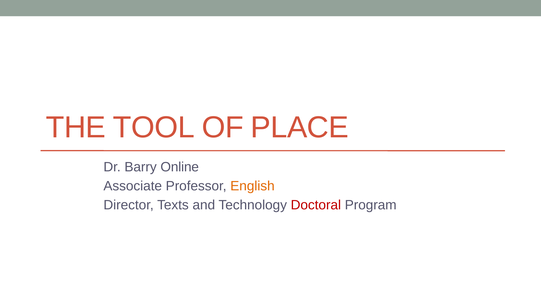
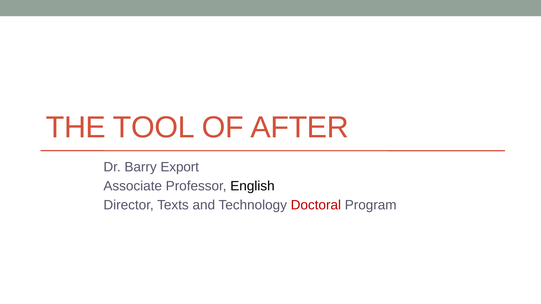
PLACE: PLACE -> AFTER
Online: Online -> Export
English colour: orange -> black
